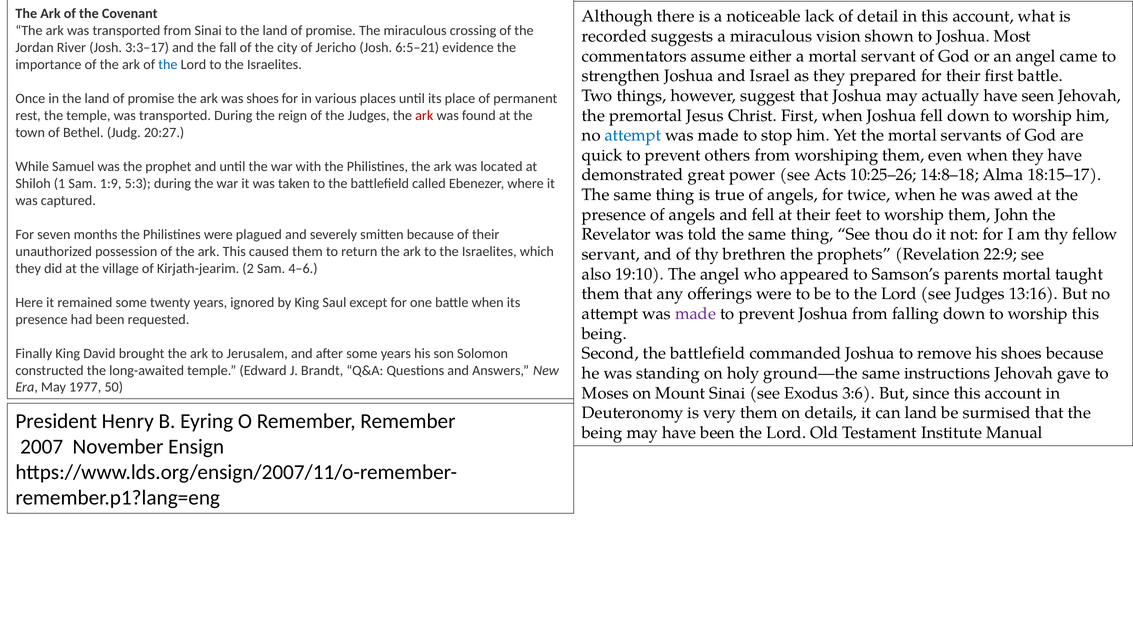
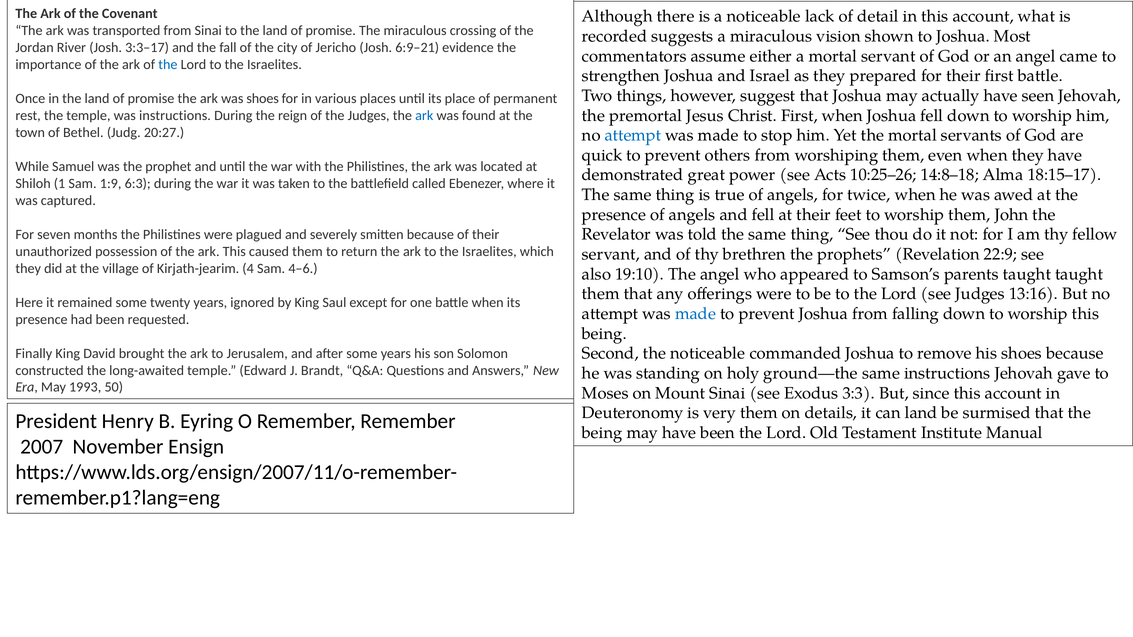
6:5–21: 6:5–21 -> 6:9–21
temple was transported: transported -> instructions
ark at (424, 116) colour: red -> blue
5:3: 5:3 -> 6:3
2: 2 -> 4
parents mortal: mortal -> taught
made at (696, 314) colour: purple -> blue
Second the battlefield: battlefield -> noticeable
1977: 1977 -> 1993
3:6: 3:6 -> 3:3
